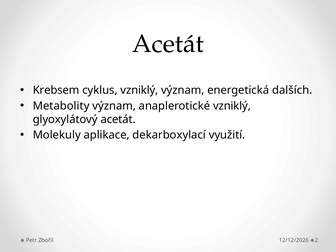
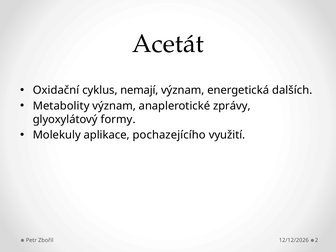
Krebsem: Krebsem -> Oxidační
cyklus vzniklý: vzniklý -> nemají
anaplerotické vzniklý: vzniklý -> zprávy
glyoxylátový acetát: acetát -> formy
dekarboxylací: dekarboxylací -> pochazejícího
